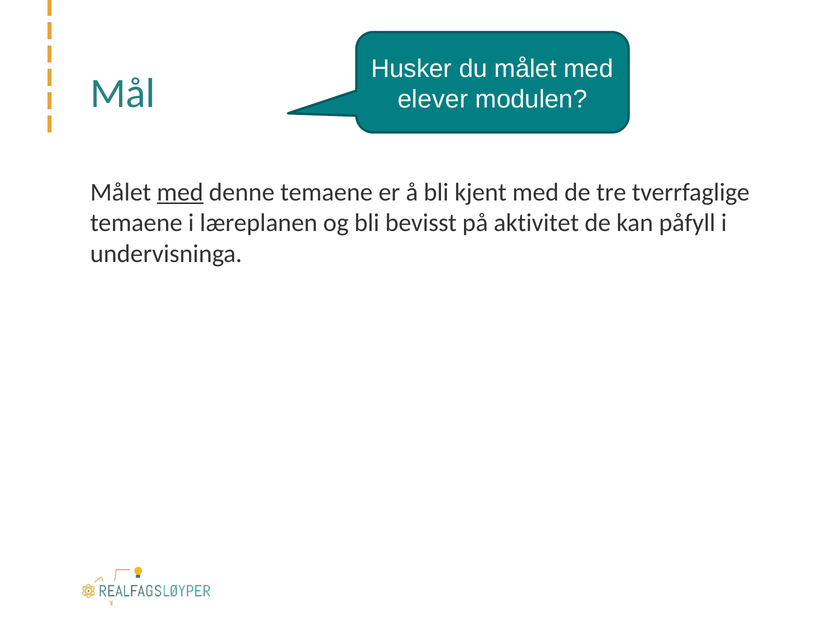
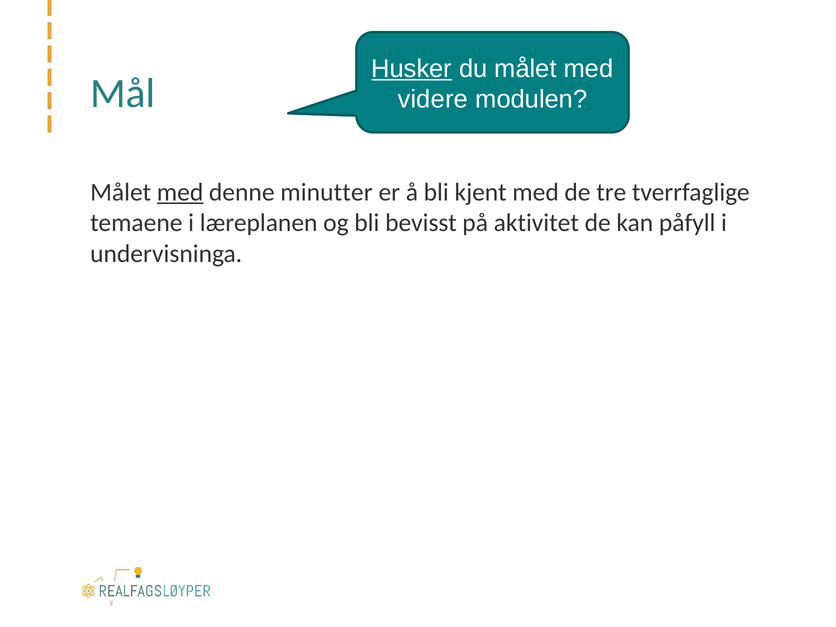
Husker underline: none -> present
elever: elever -> videre
denne temaene: temaene -> minutter
